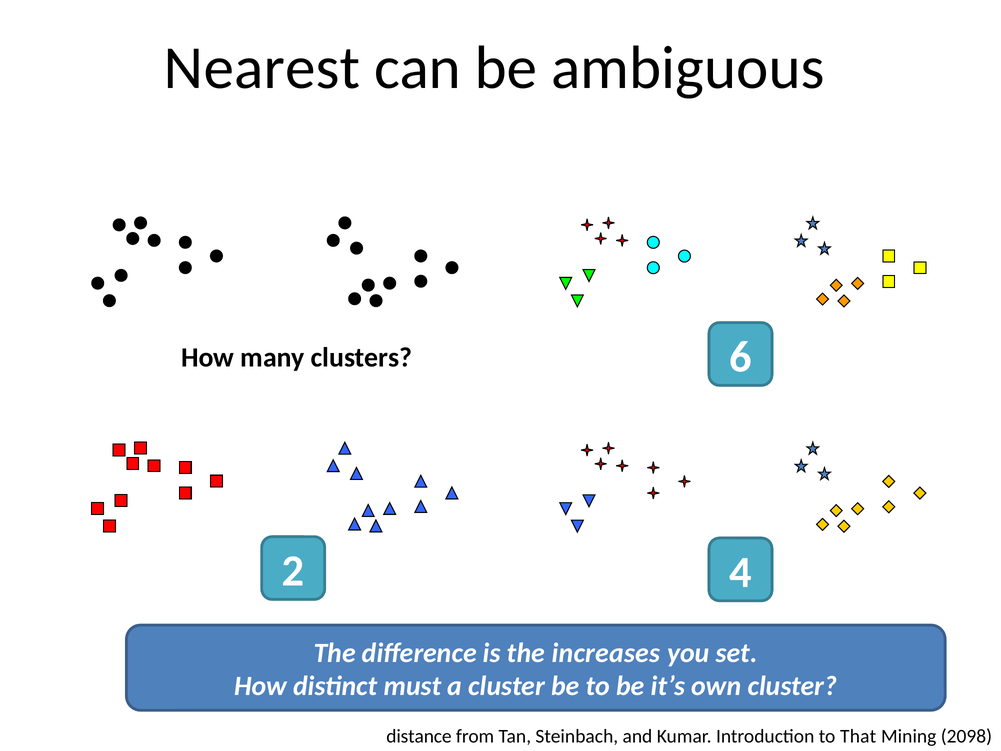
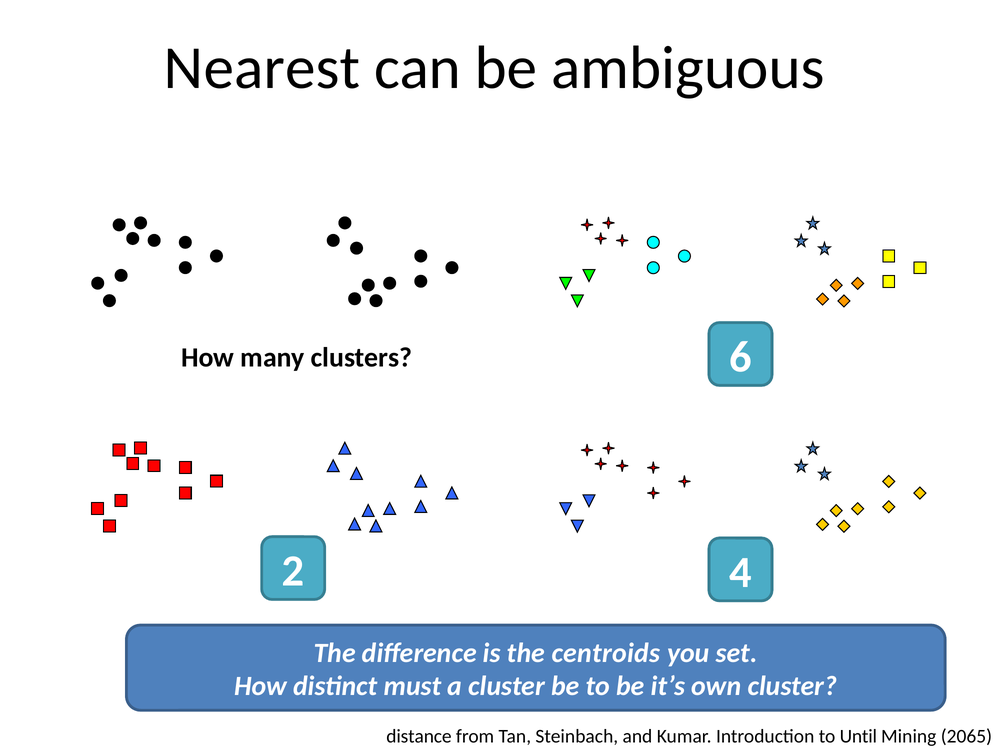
increases: increases -> centroids
That: That -> Until
2098: 2098 -> 2065
